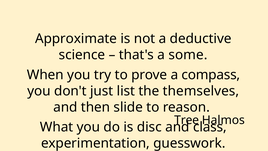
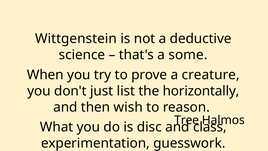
Approximate: Approximate -> Wittgenstein
compass: compass -> creature
themselves: themselves -> horizontally
slide: slide -> wish
